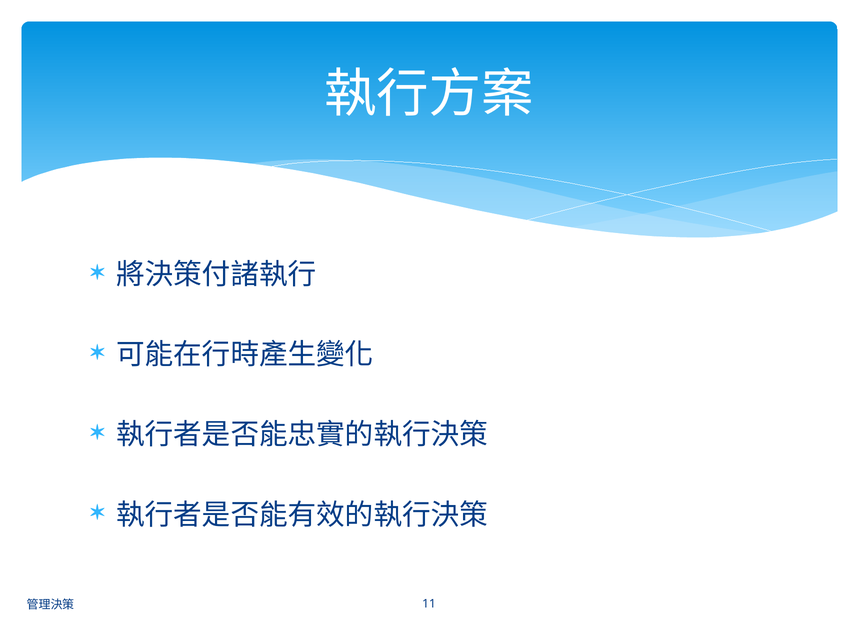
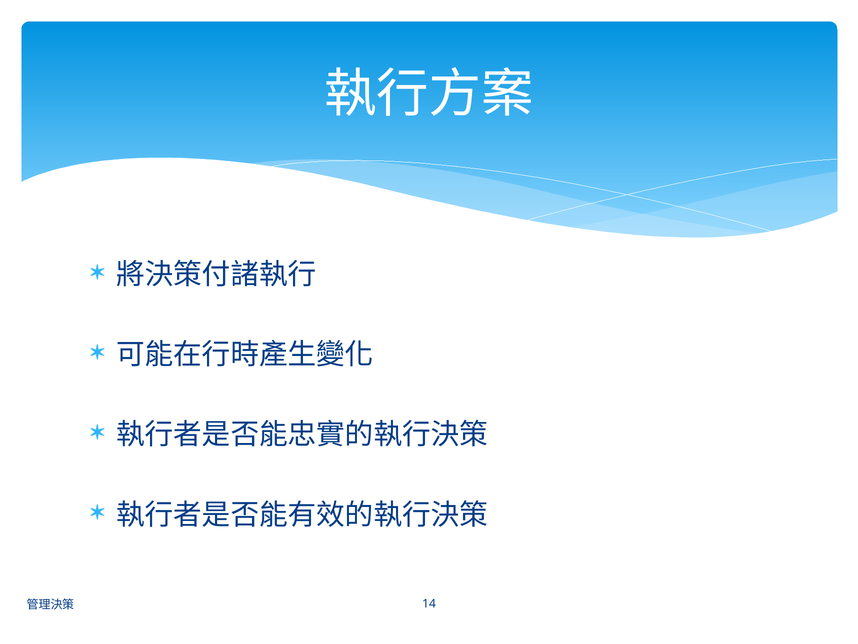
11: 11 -> 14
